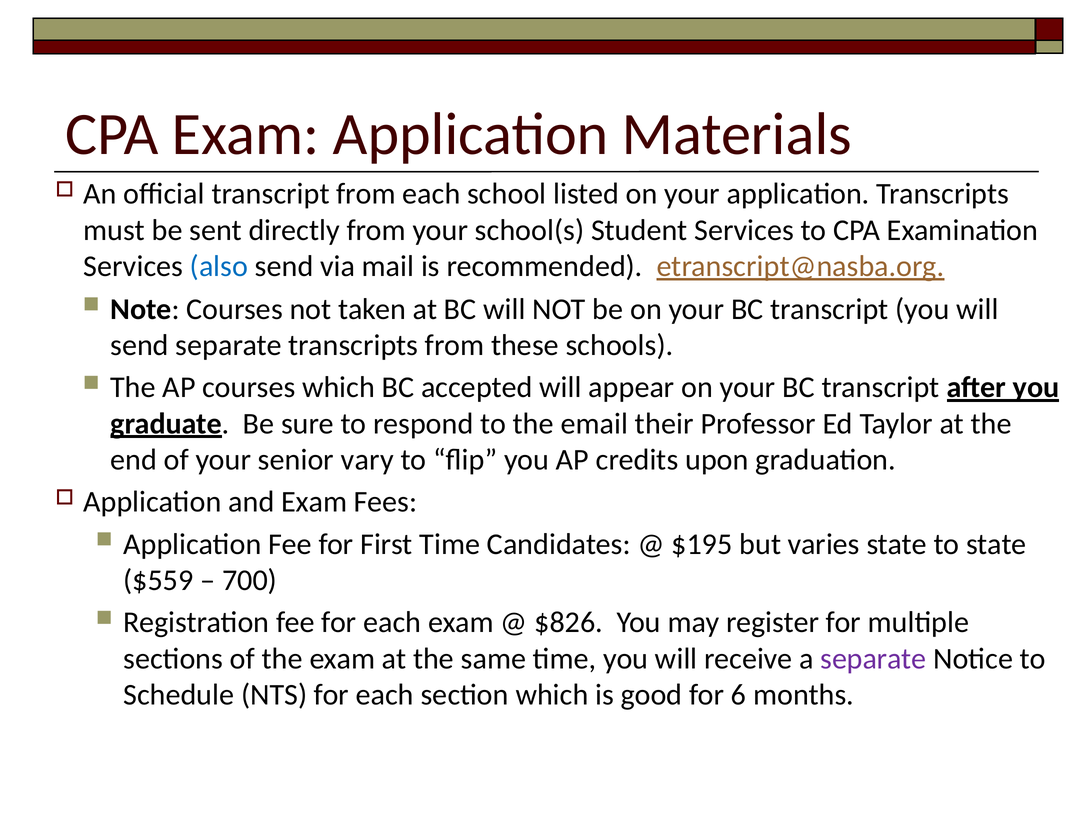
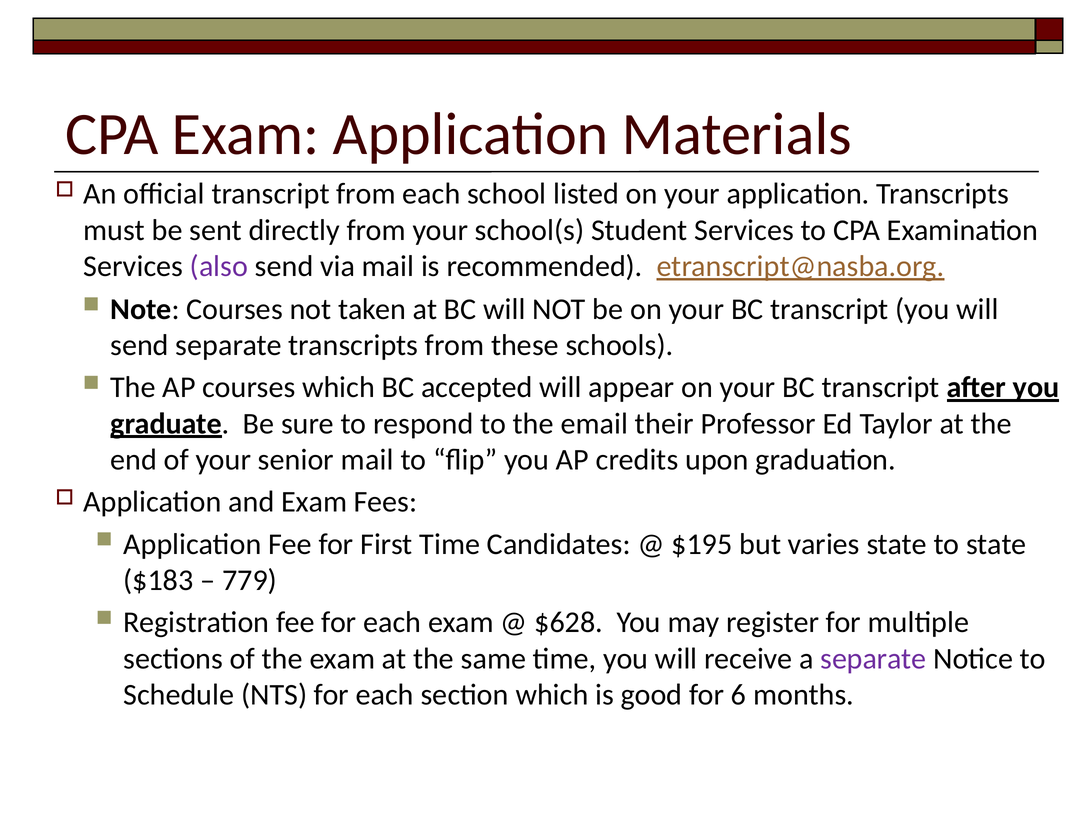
also colour: blue -> purple
senior vary: vary -> mail
$559: $559 -> $183
700: 700 -> 779
$826: $826 -> $628
